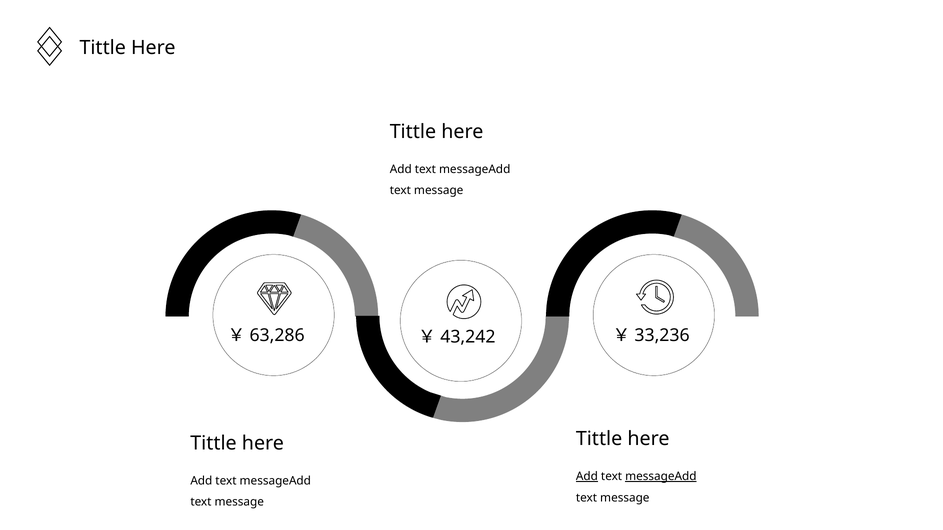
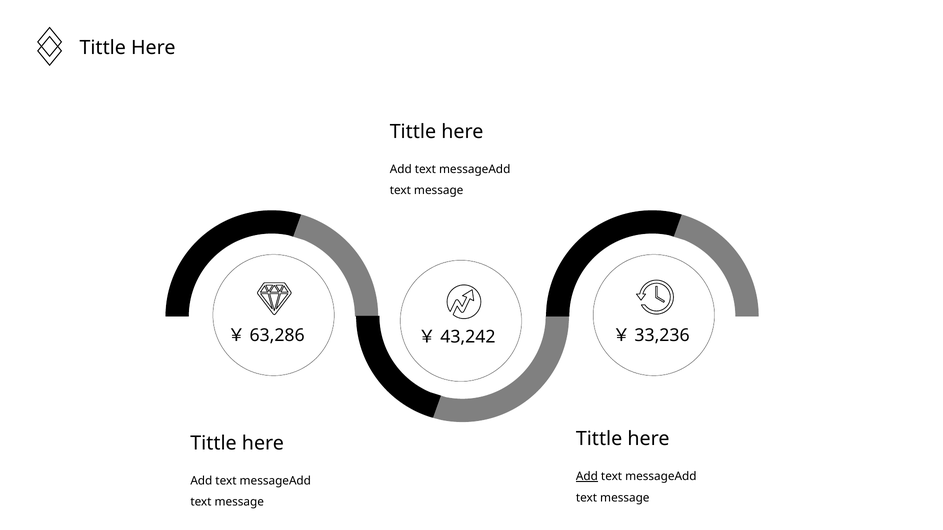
messageAdd at (661, 477) underline: present -> none
